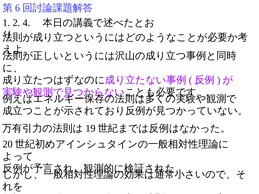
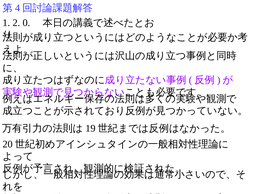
6: 6 -> 4
4: 4 -> 0
